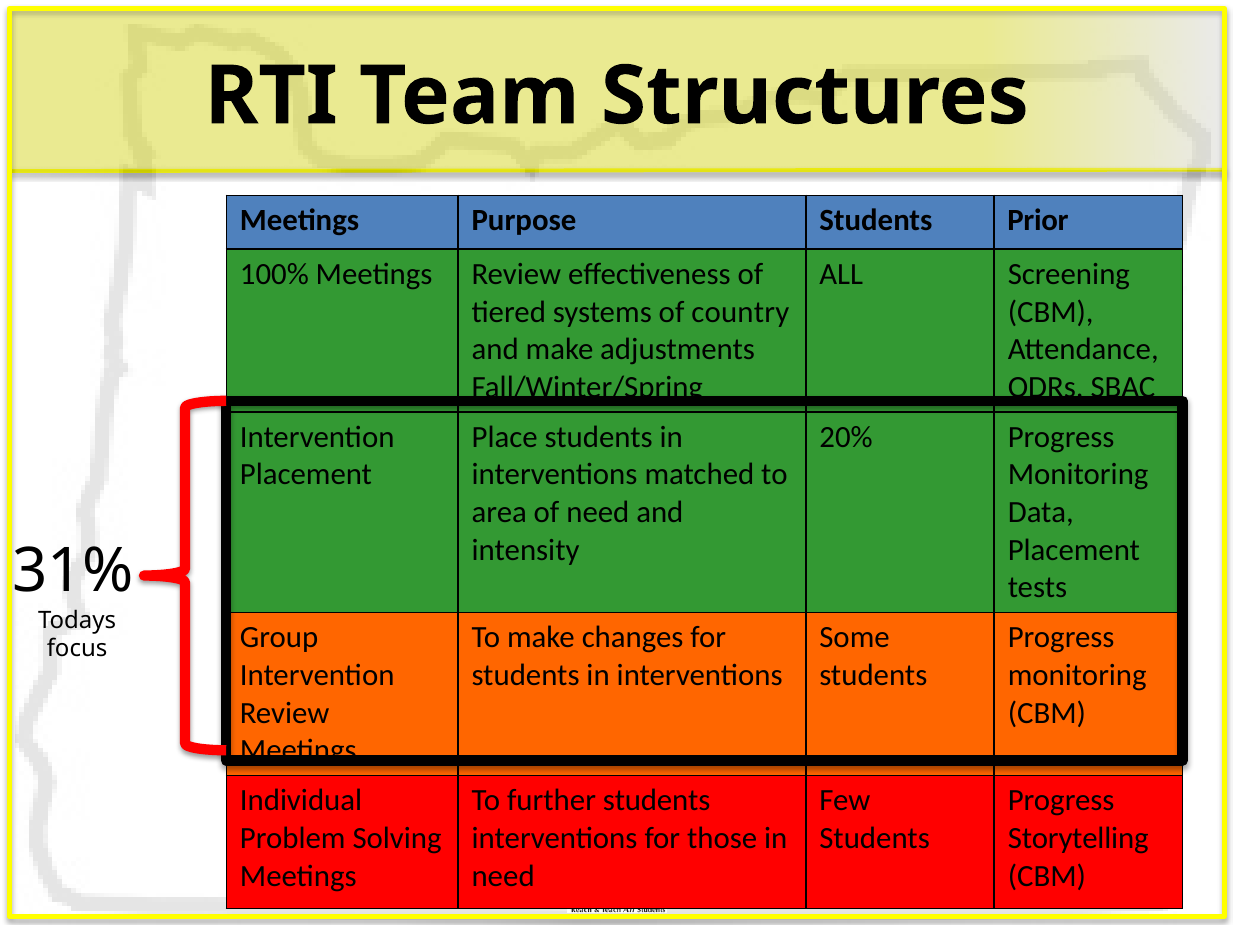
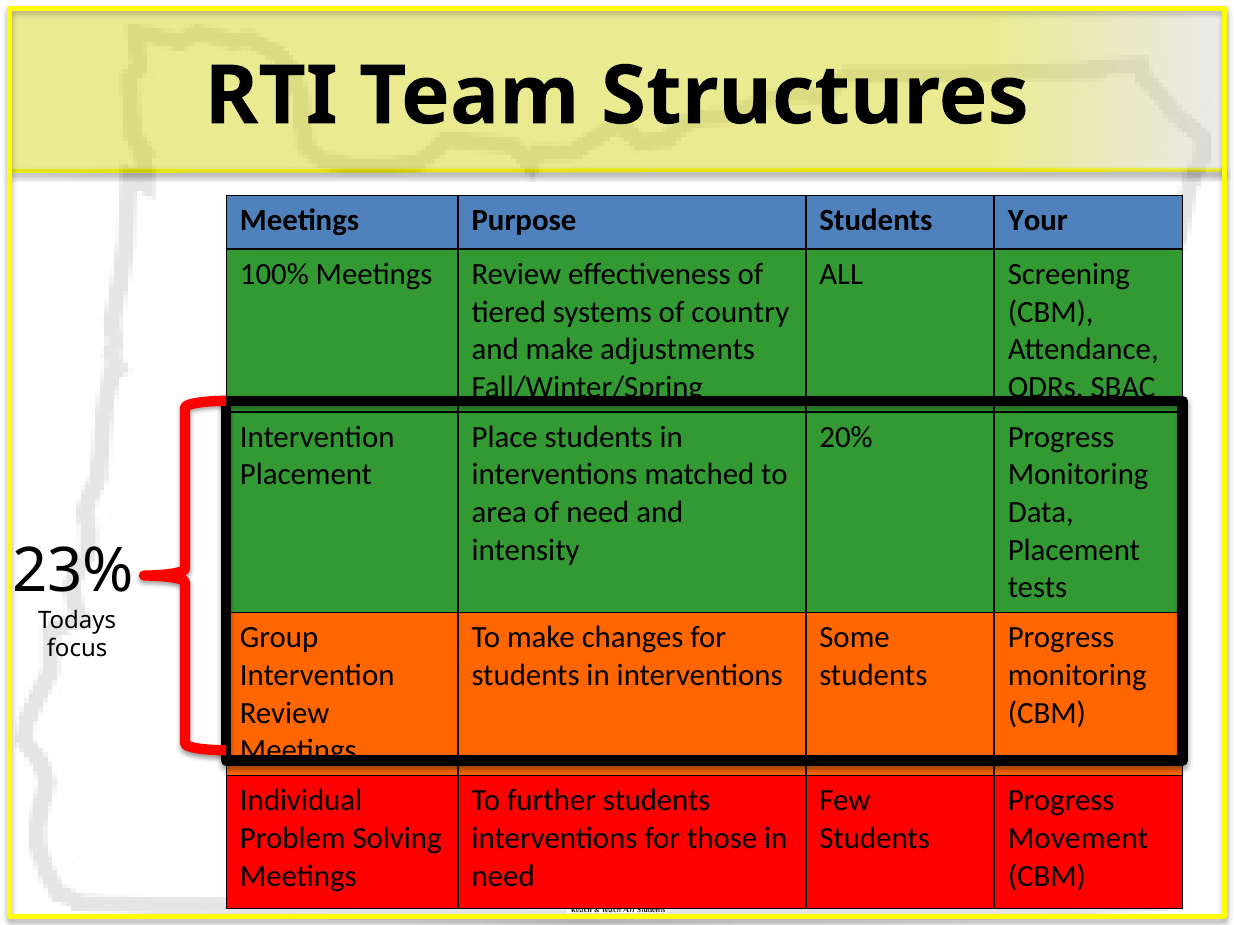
Prior: Prior -> Your
31%: 31% -> 23%
Storytelling: Storytelling -> Movement
